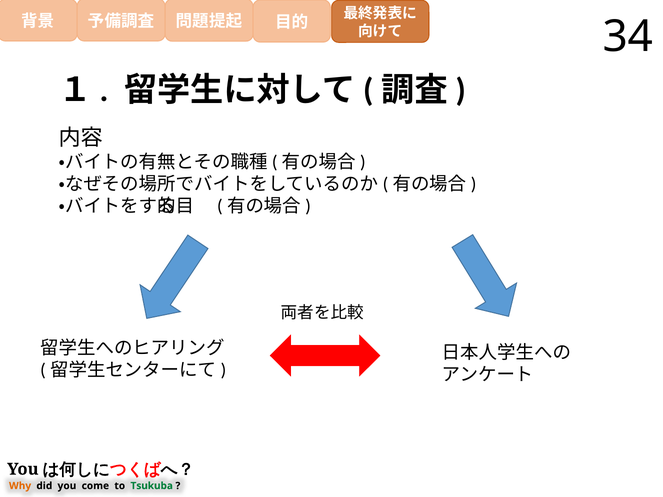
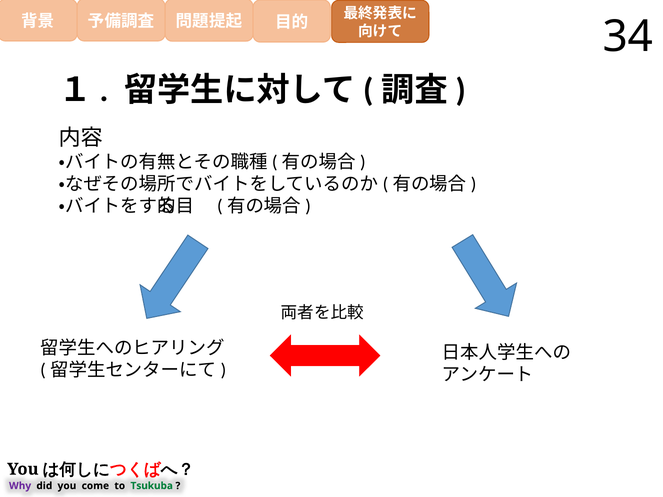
Why colour: orange -> purple
